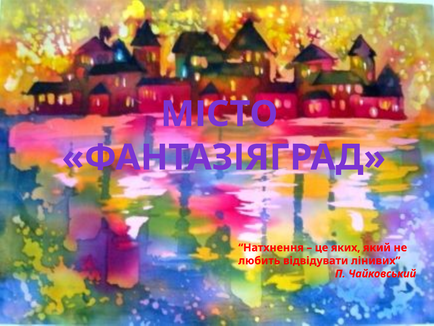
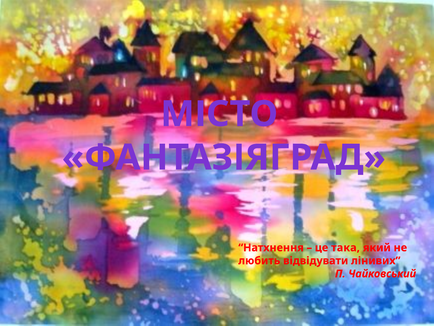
яких: яких -> така
